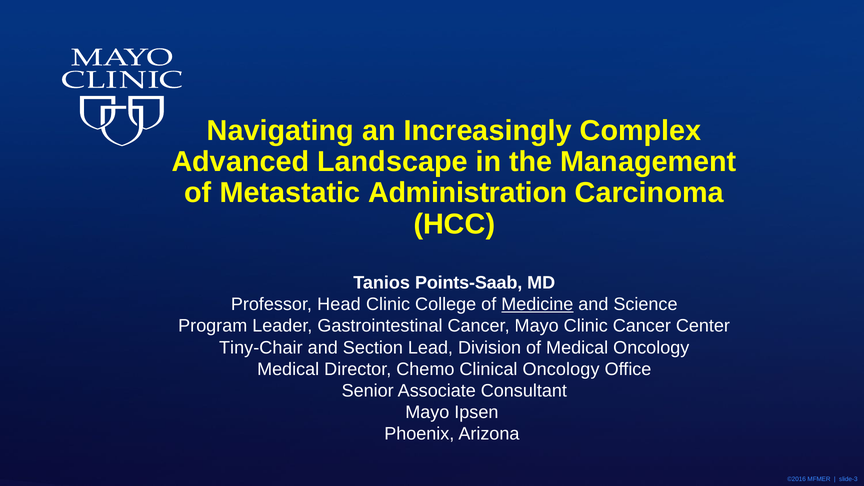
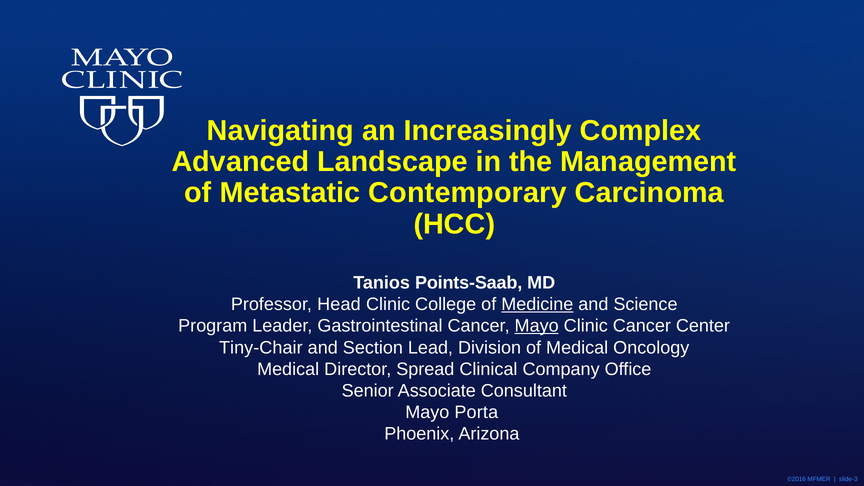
Administration: Administration -> Contemporary
Mayo at (537, 326) underline: none -> present
Chemo: Chemo -> Spread
Clinical Oncology: Oncology -> Company
Ipsen: Ipsen -> Porta
